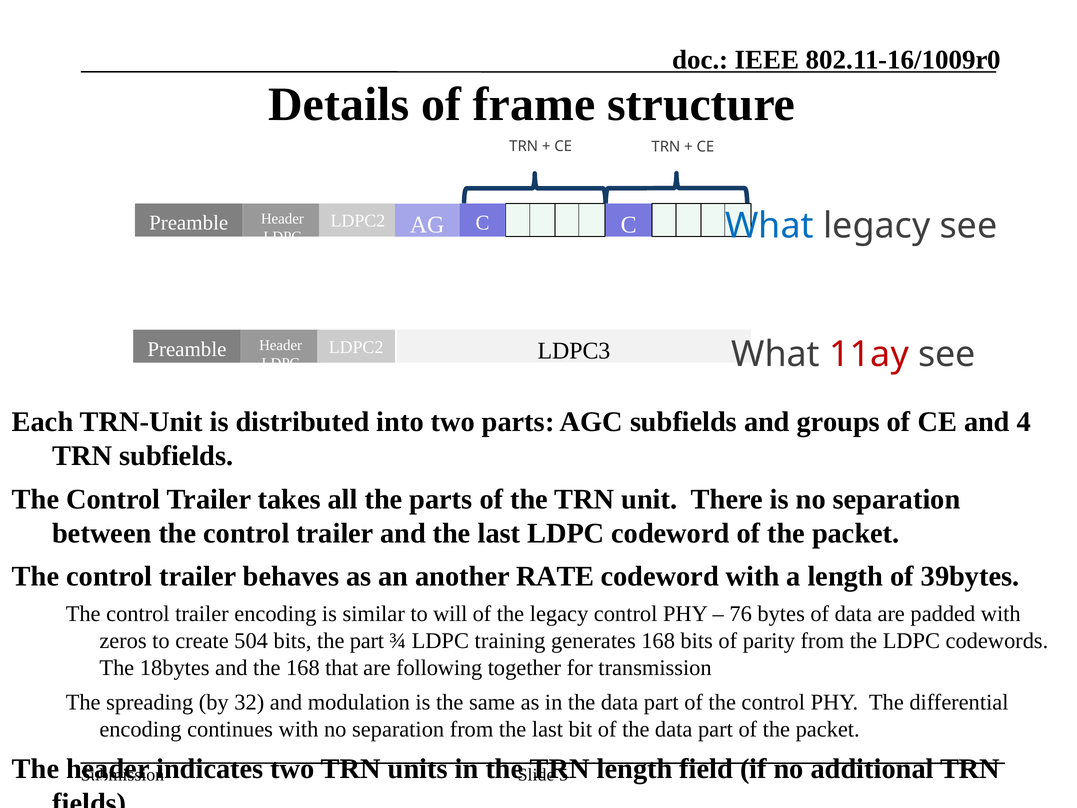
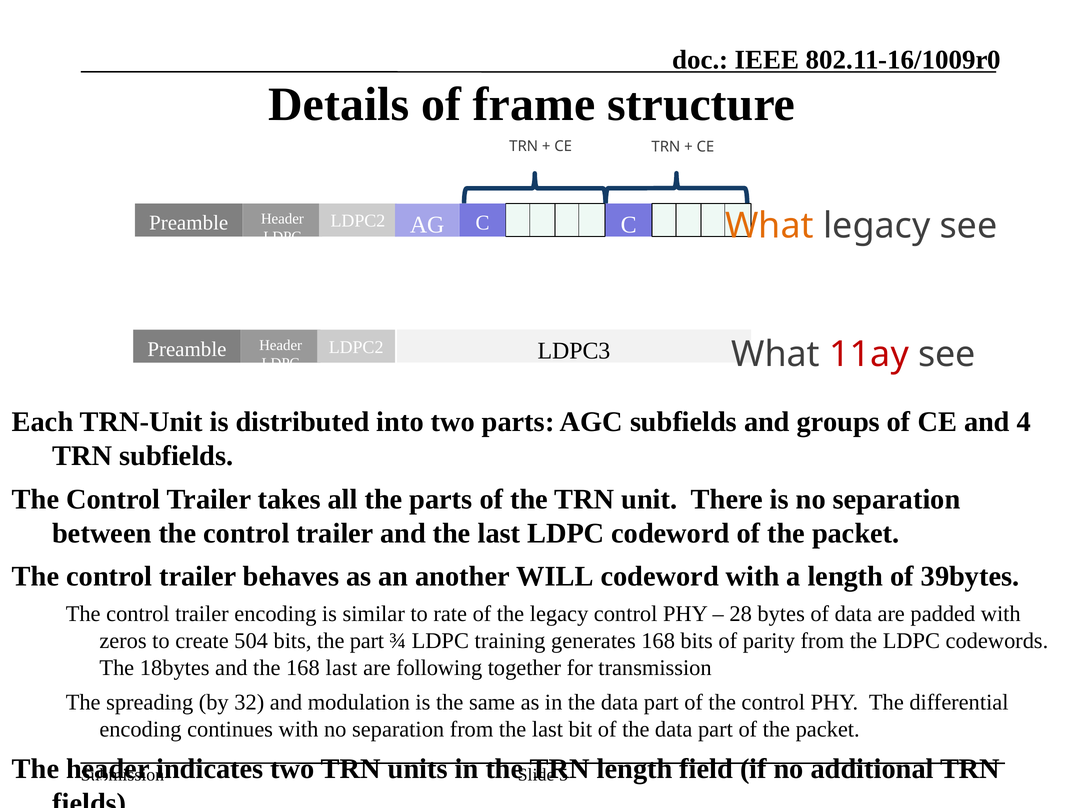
What at (769, 226) colour: blue -> orange
RATE: RATE -> WILL
will: will -> rate
76: 76 -> 28
168 that: that -> last
